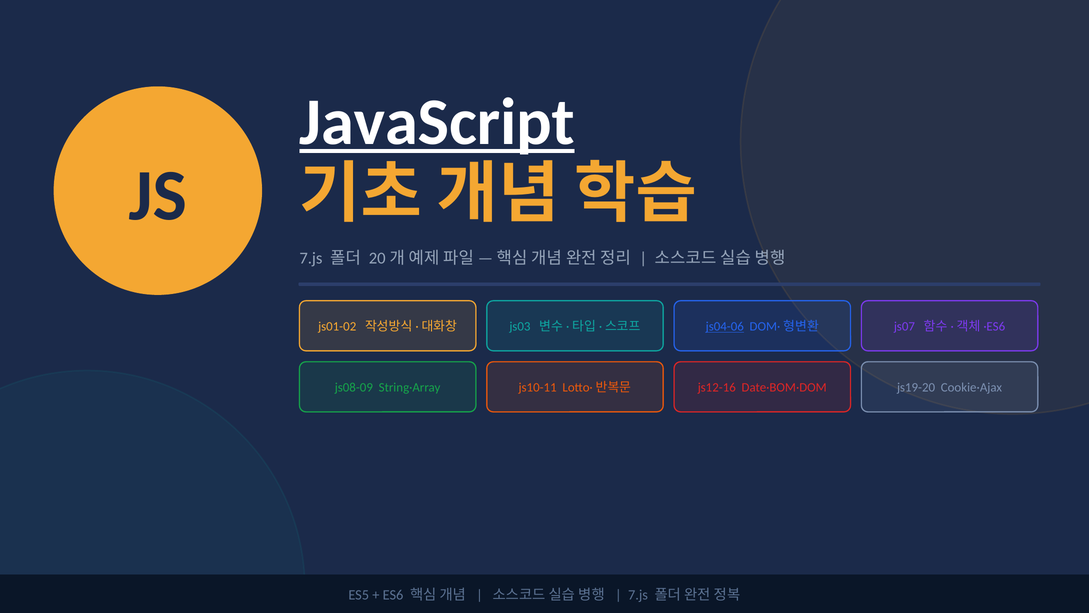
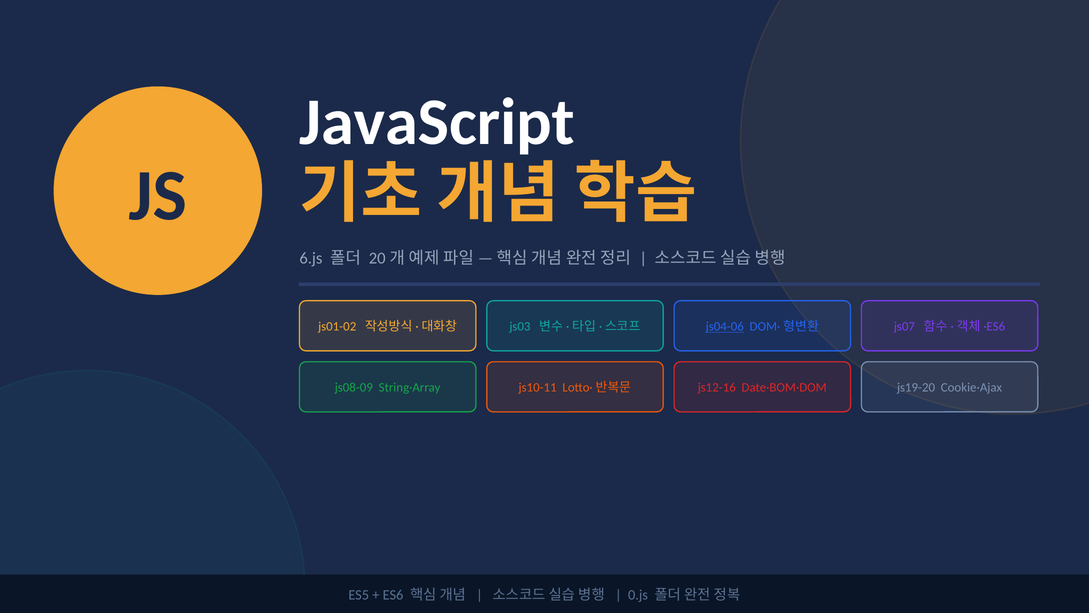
JavaScript underline: present -> none
7.js at (311, 258): 7.js -> 6.js
7.js at (638, 594): 7.js -> 0.js
